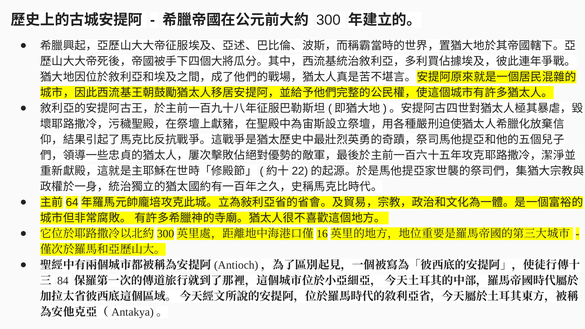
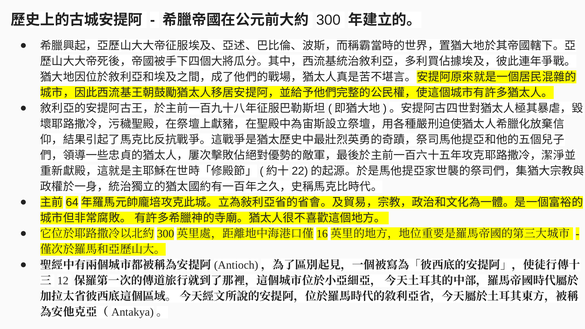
84: 84 -> 12
